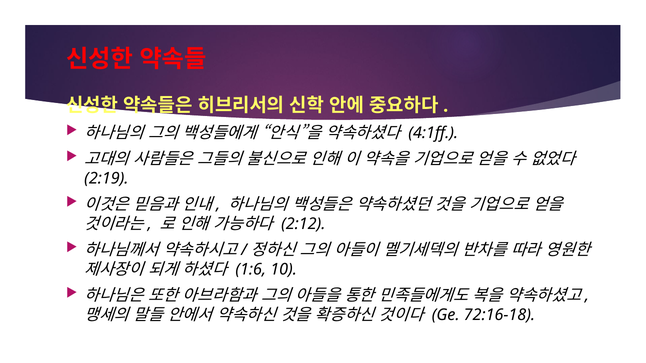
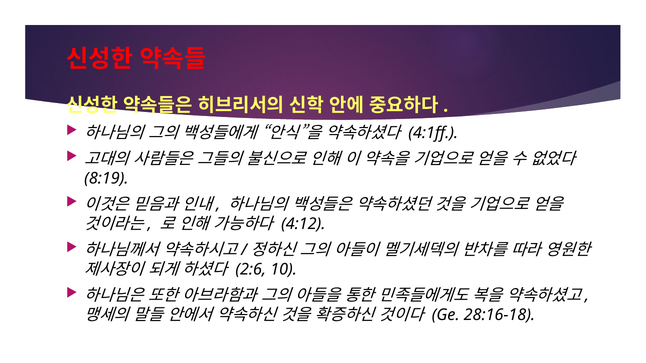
2:19: 2:19 -> 8:19
2:12: 2:12 -> 4:12
1:6: 1:6 -> 2:6
72:16-18: 72:16-18 -> 28:16-18
